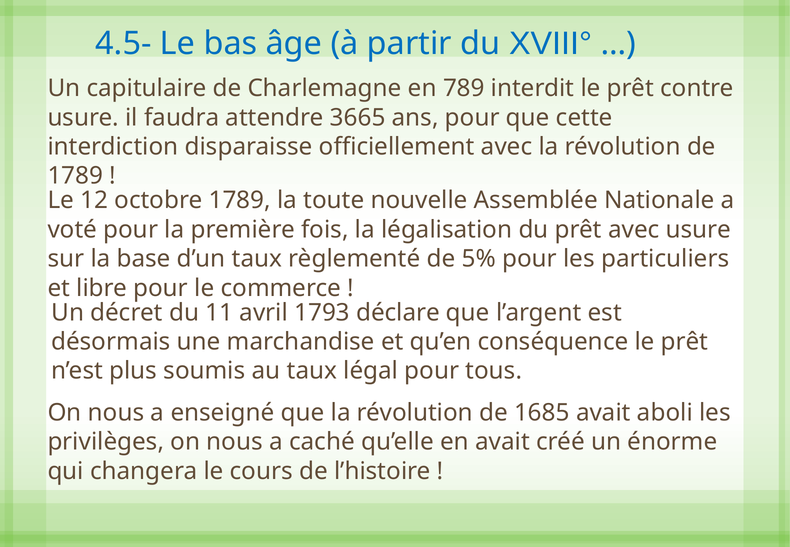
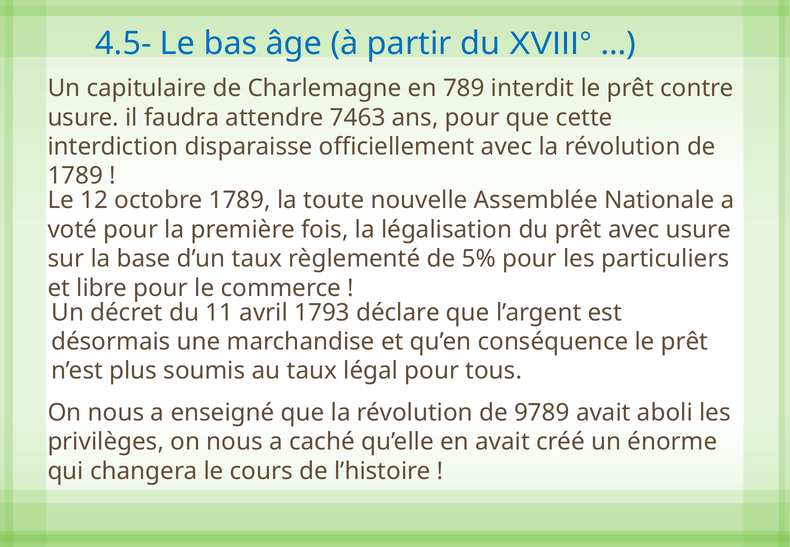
3665: 3665 -> 7463
1685: 1685 -> 9789
